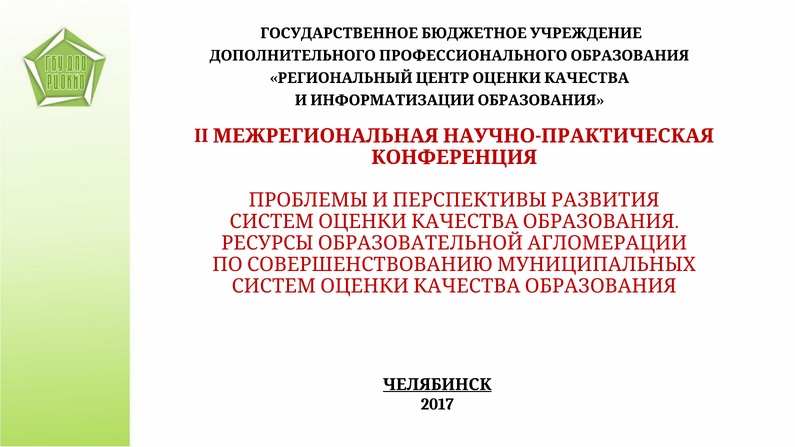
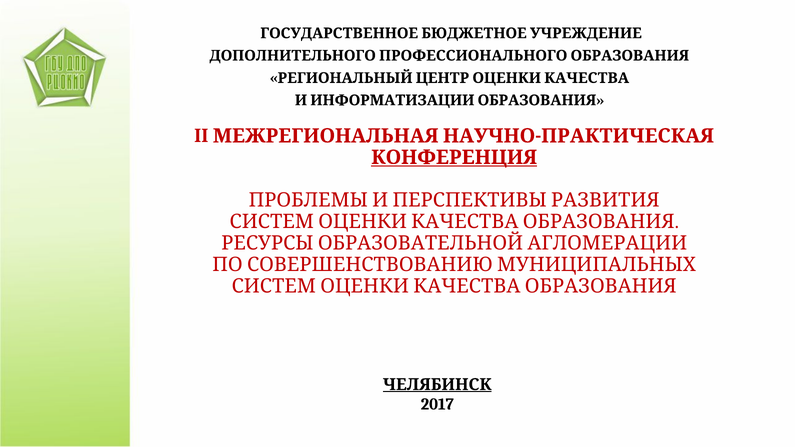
КОНФЕРЕНЦИЯ underline: none -> present
